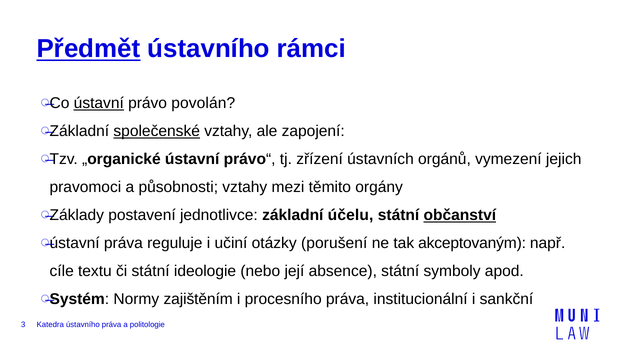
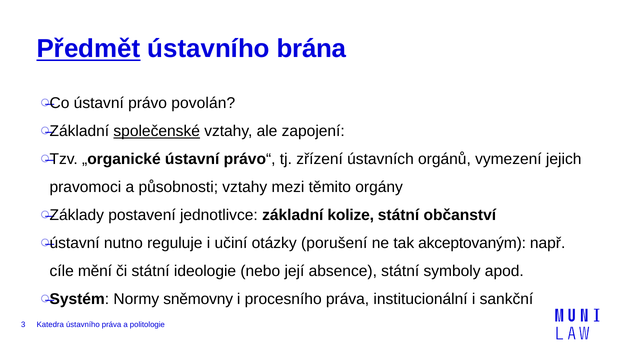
rámci: rámci -> brána
ústavní at (99, 103) underline: present -> none
účelu: účelu -> kolize
občanství underline: present -> none
ústavní práva: práva -> nutno
textu: textu -> mění
zajištěním: zajištěním -> sněmovny
